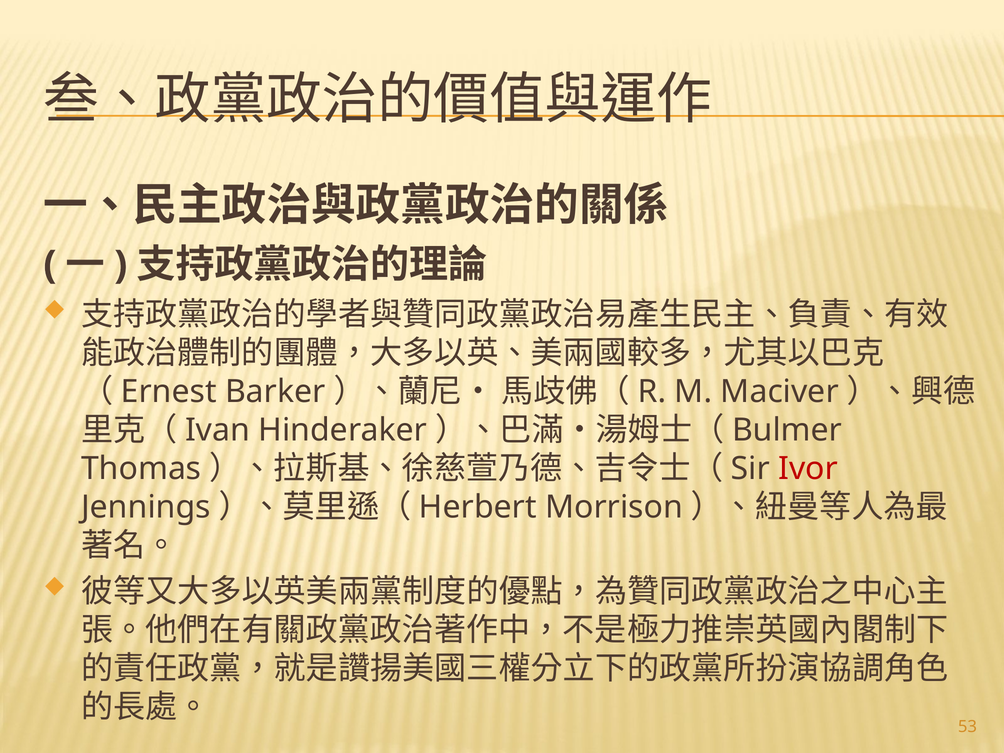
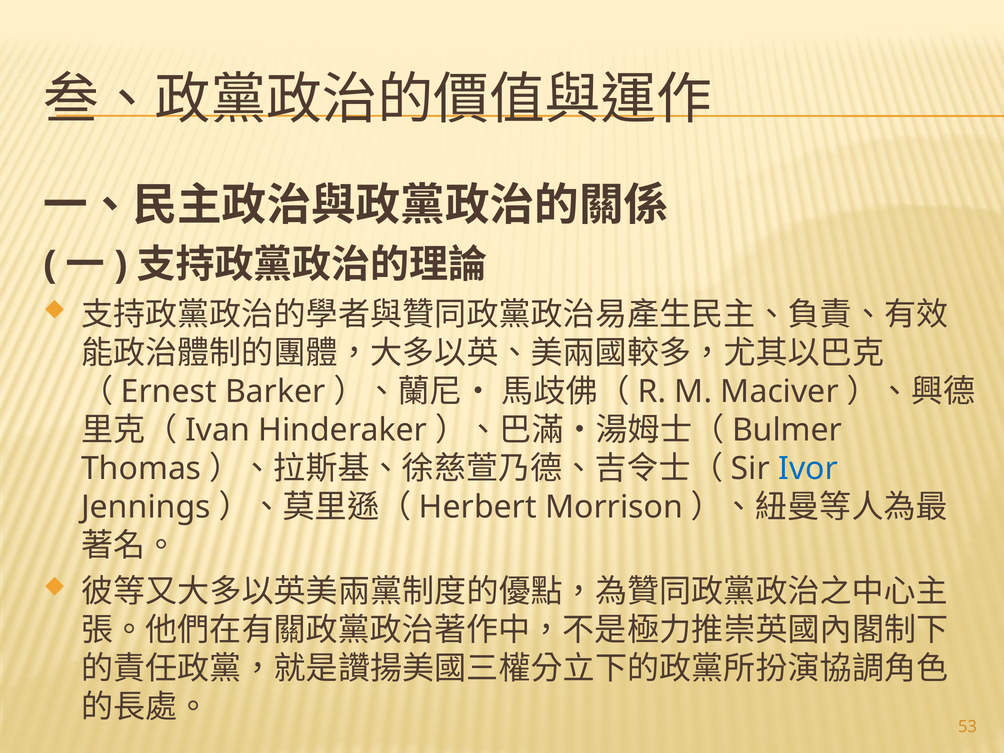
Ivor colour: red -> blue
